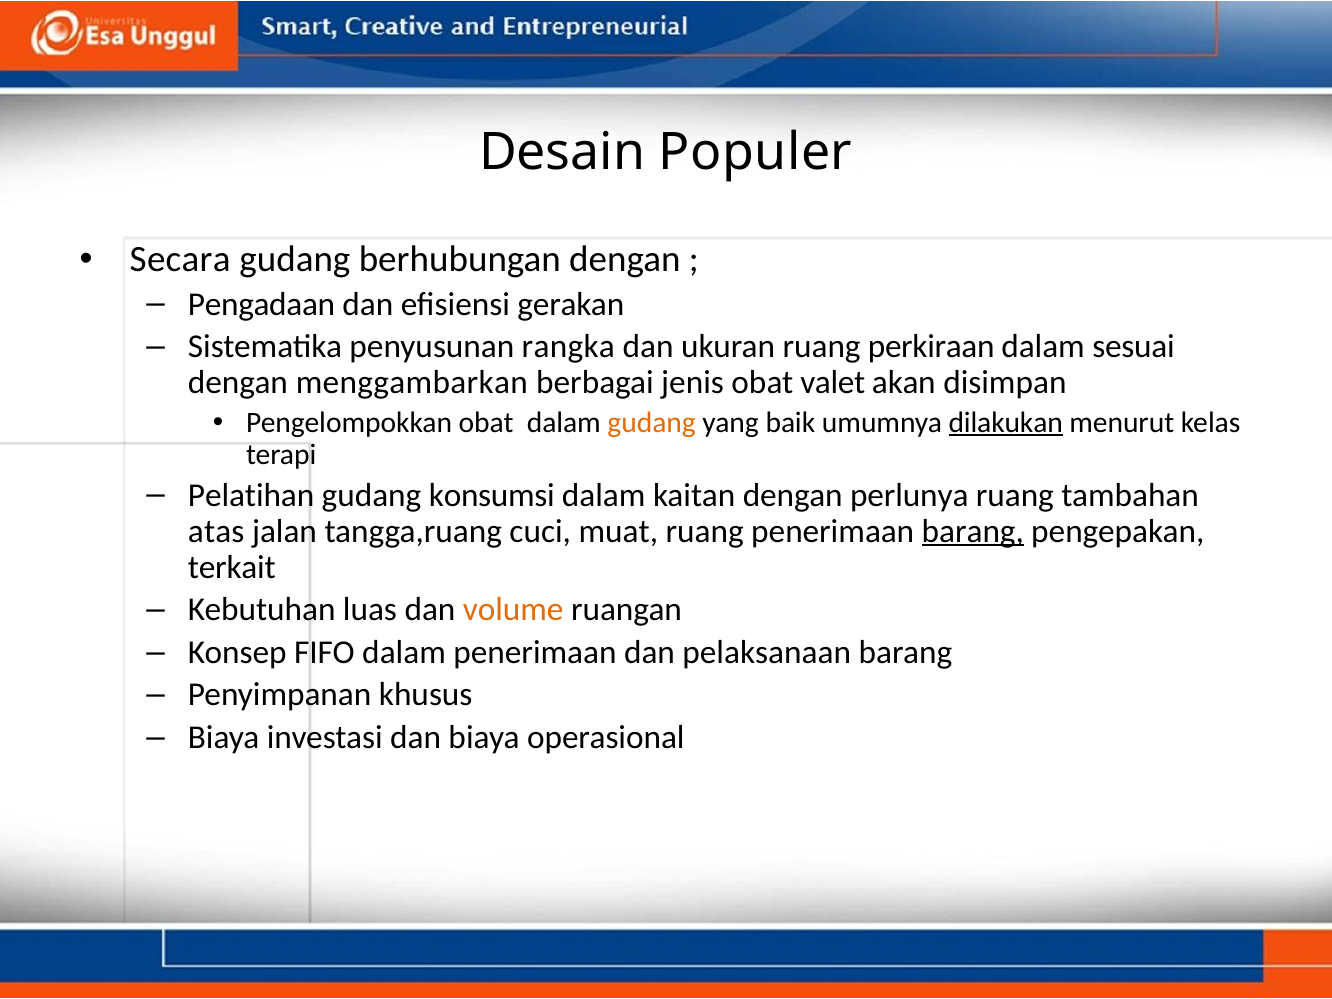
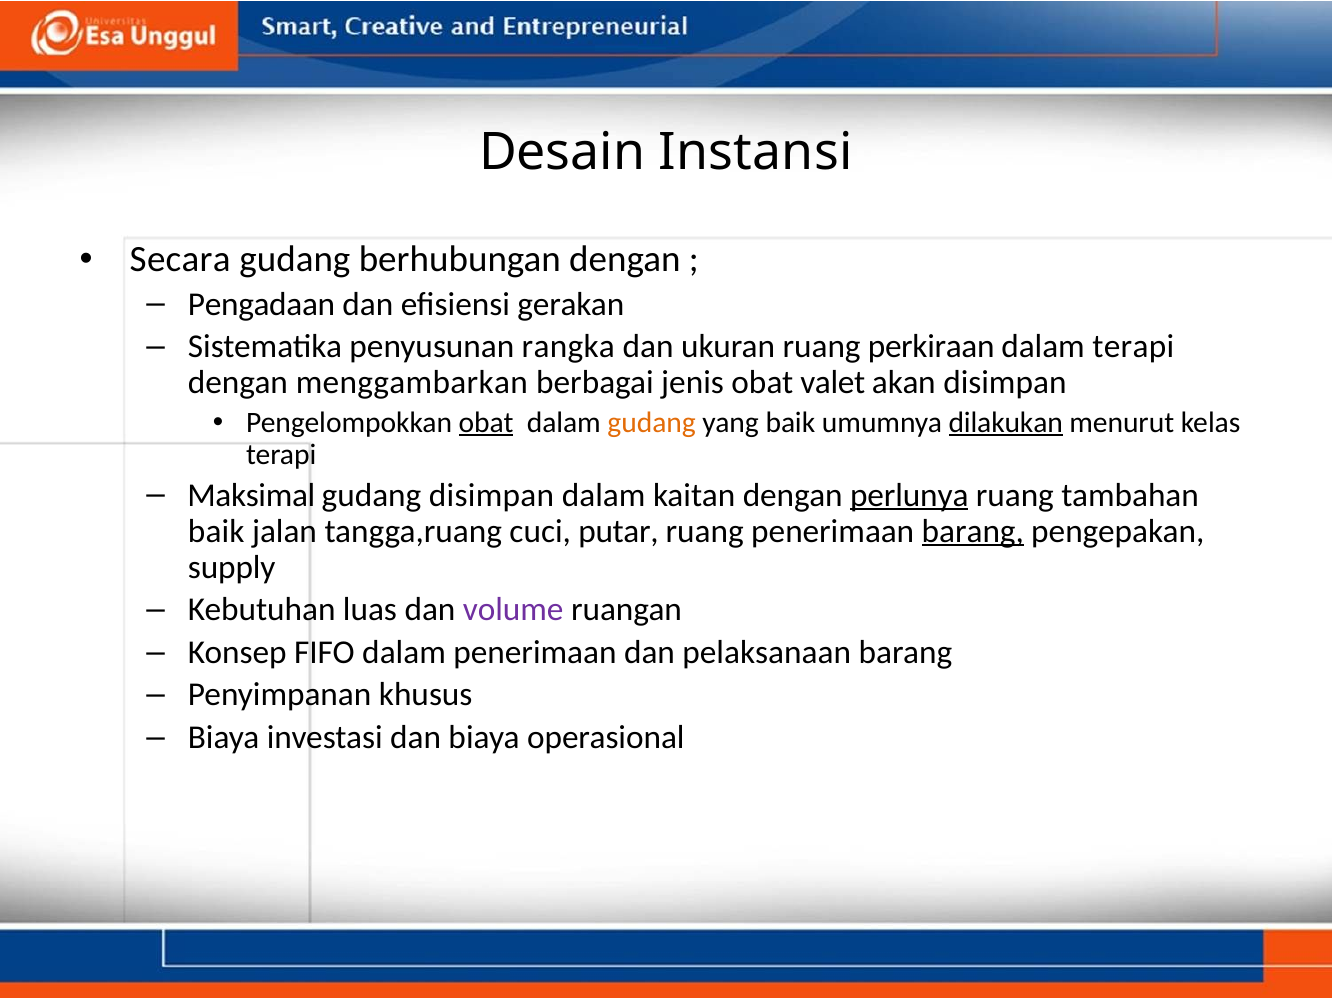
Populer: Populer -> Instansi
dalam sesuai: sesuai -> terapi
obat at (486, 423) underline: none -> present
Pelatihan: Pelatihan -> Maksimal
gudang konsumsi: konsumsi -> disimpan
perlunya underline: none -> present
atas at (216, 531): atas -> baik
muat: muat -> putar
terkait: terkait -> supply
volume colour: orange -> purple
